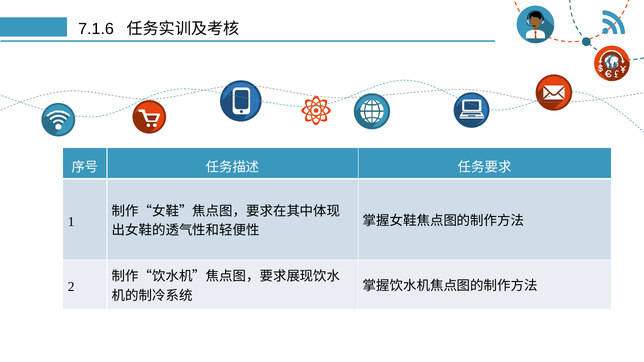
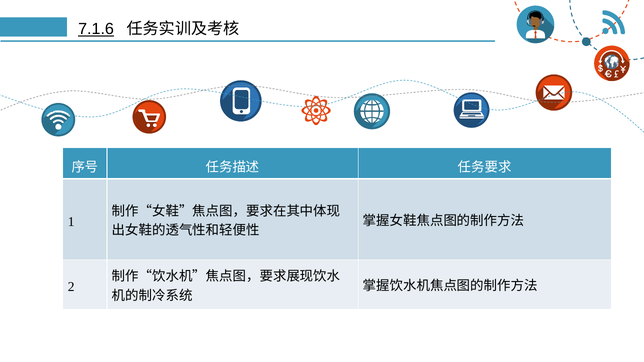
7.1.6 underline: none -> present
